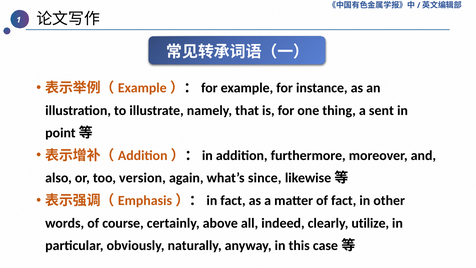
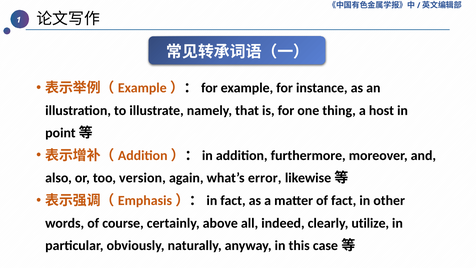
sent: sent -> host
since: since -> error
